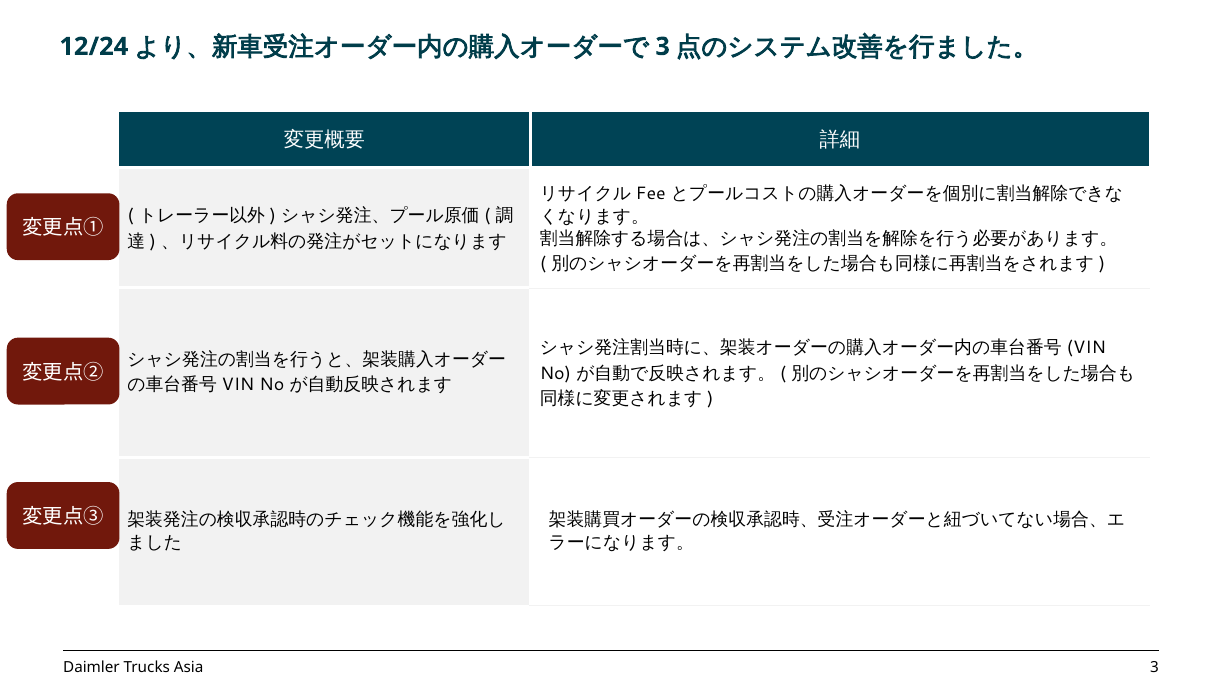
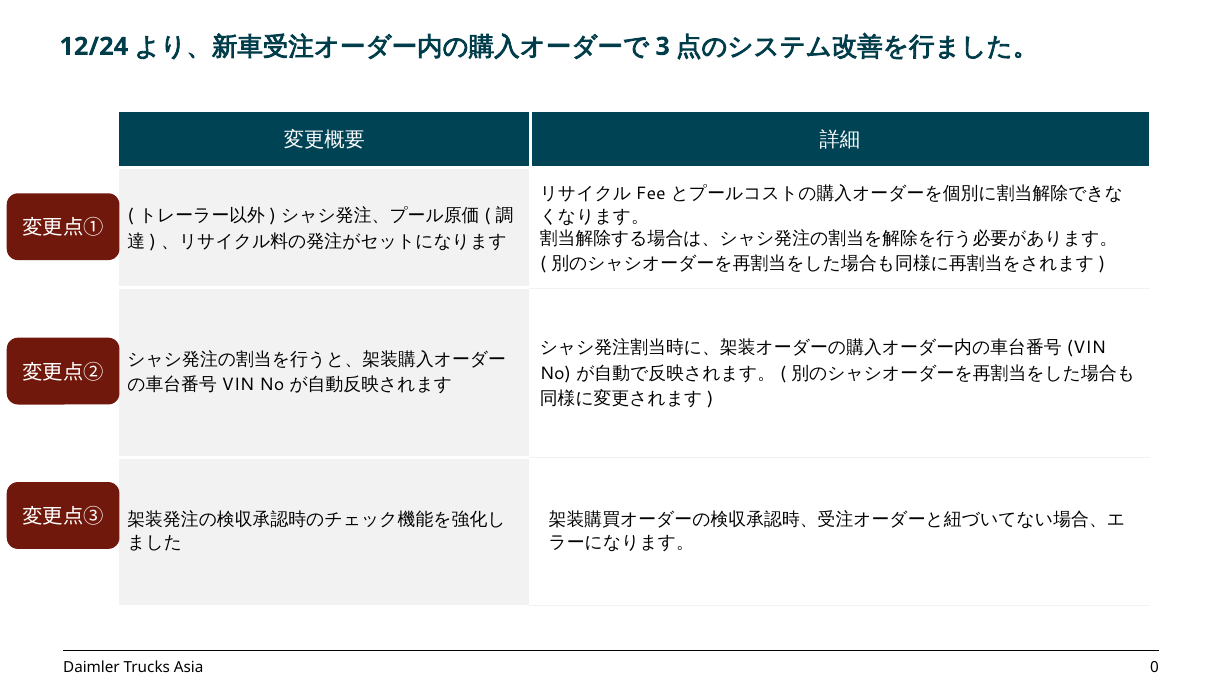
3 at (1154, 668): 3 -> 0
